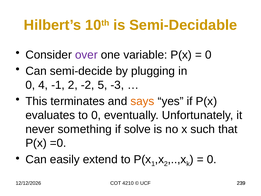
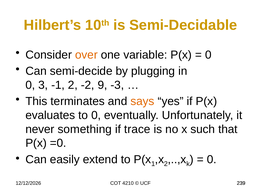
over colour: purple -> orange
4: 4 -> 3
5: 5 -> 9
solve: solve -> trace
